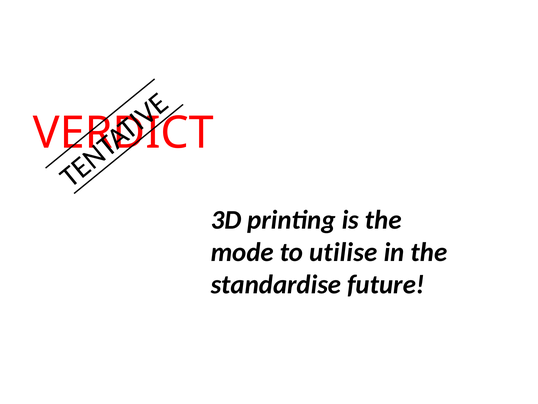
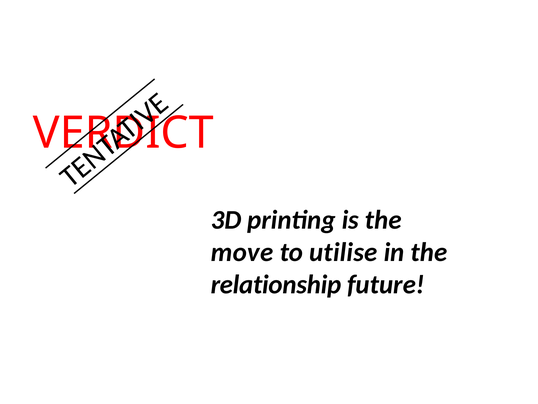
mode: mode -> move
standardise: standardise -> relationship
